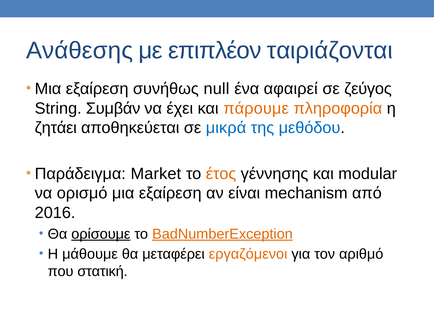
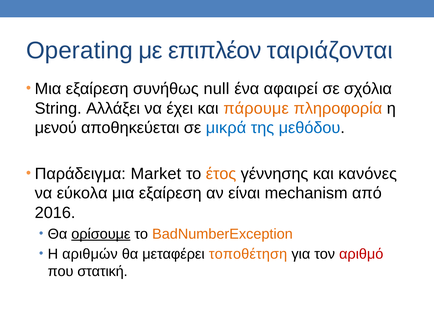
Ανάθεσης: Ανάθεσης -> Operating
ζεύγος: ζεύγος -> σχόλια
Συμβάν: Συμβάν -> Αλλάξει
ζητάει: ζητάει -> μενού
modular: modular -> κανόνες
ορισμό: ορισμό -> εύκολα
BadNumberException underline: present -> none
μάθουμε: μάθουμε -> αριθμών
εργαζόμενοι: εργαζόμενοι -> τοποθέτηση
αριθμό colour: black -> red
